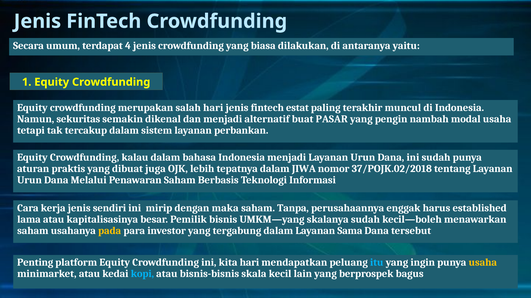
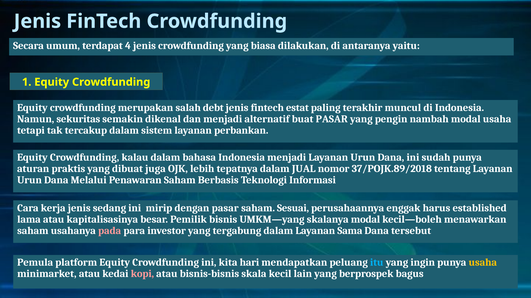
salah hari: hari -> debt
JIWA: JIWA -> JUAL
37/POJK.02/2018: 37/POJK.02/2018 -> 37/POJK.89/2018
sendiri: sendiri -> sedang
dengan maka: maka -> pasar
Tanpa: Tanpa -> Sesuai
skalanya sudah: sudah -> modal
pada colour: yellow -> pink
Penting: Penting -> Pemula
kopi colour: light blue -> pink
